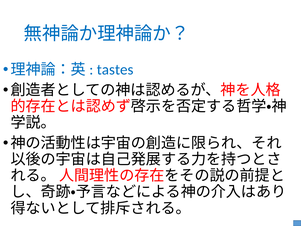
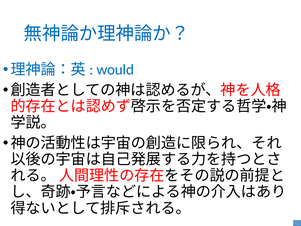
tastes: tastes -> would
